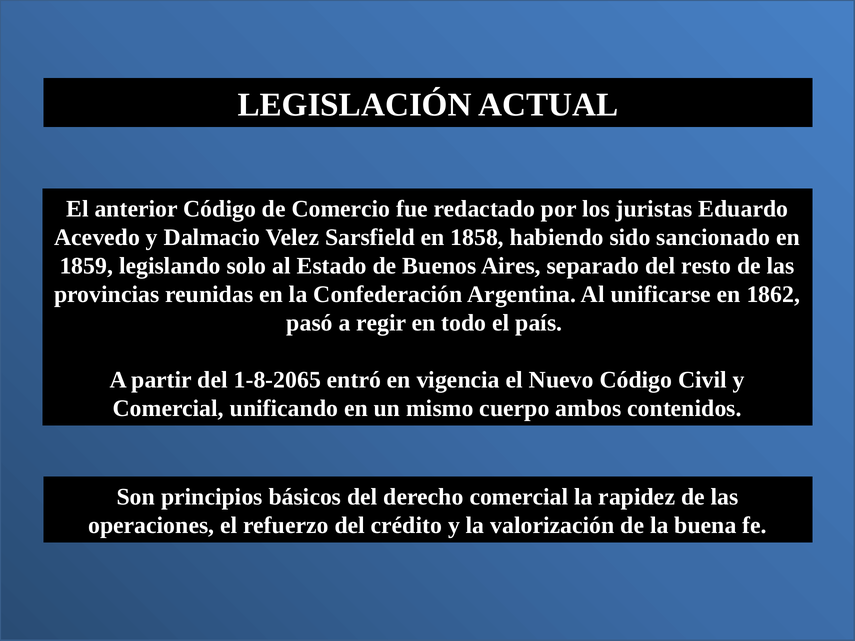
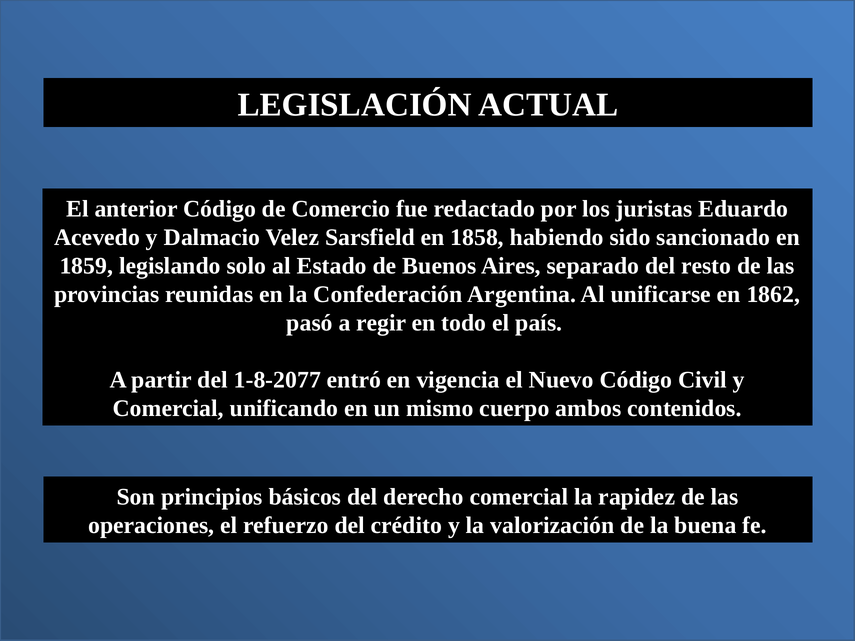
1-8-2065: 1-8-2065 -> 1-8-2077
